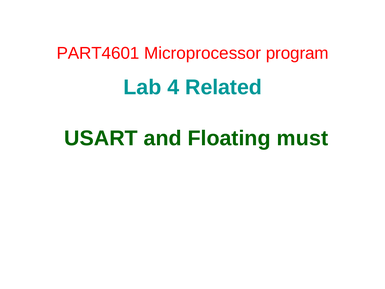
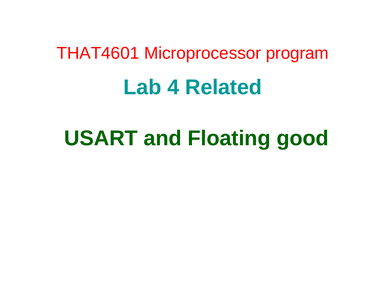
PART4601: PART4601 -> THAT4601
must: must -> good
